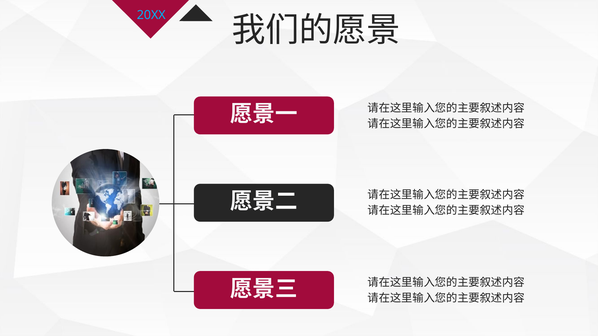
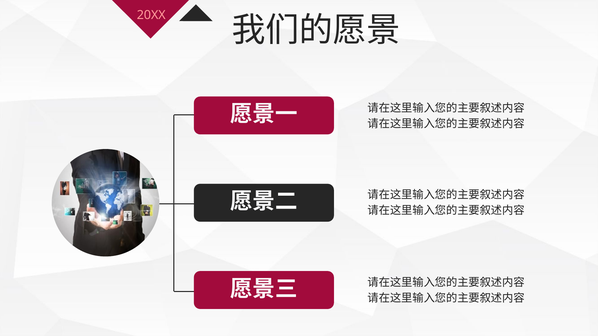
20XX colour: light blue -> pink
